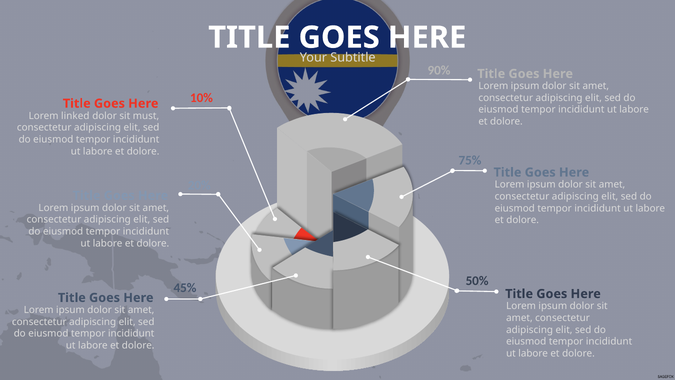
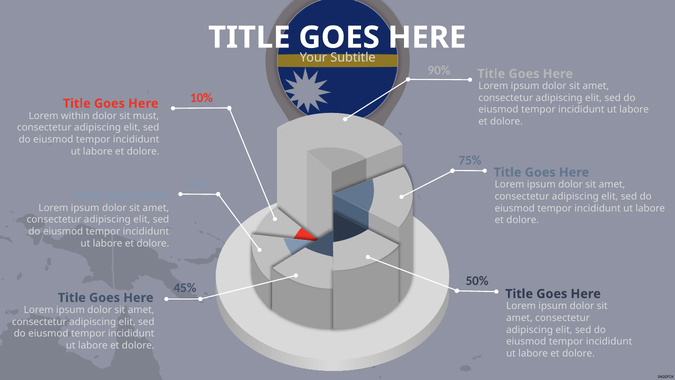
linked: linked -> within
